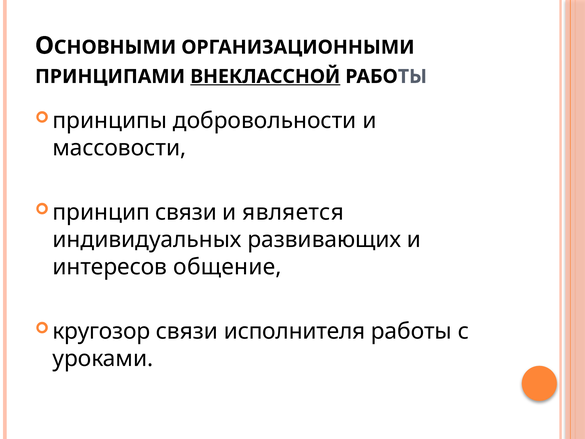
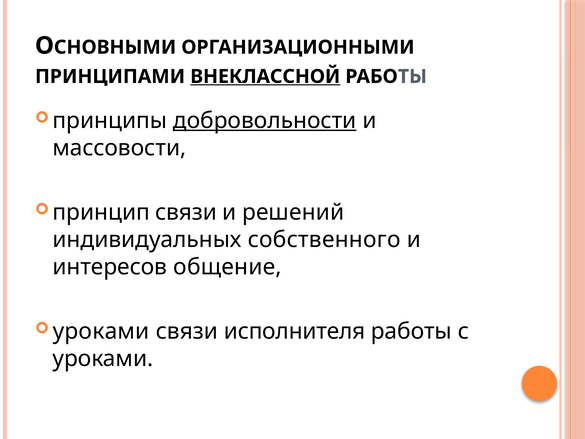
добровольности underline: none -> present
является: является -> решений
развивающих: развивающих -> собственного
кругозор at (101, 331): кругозор -> уроками
